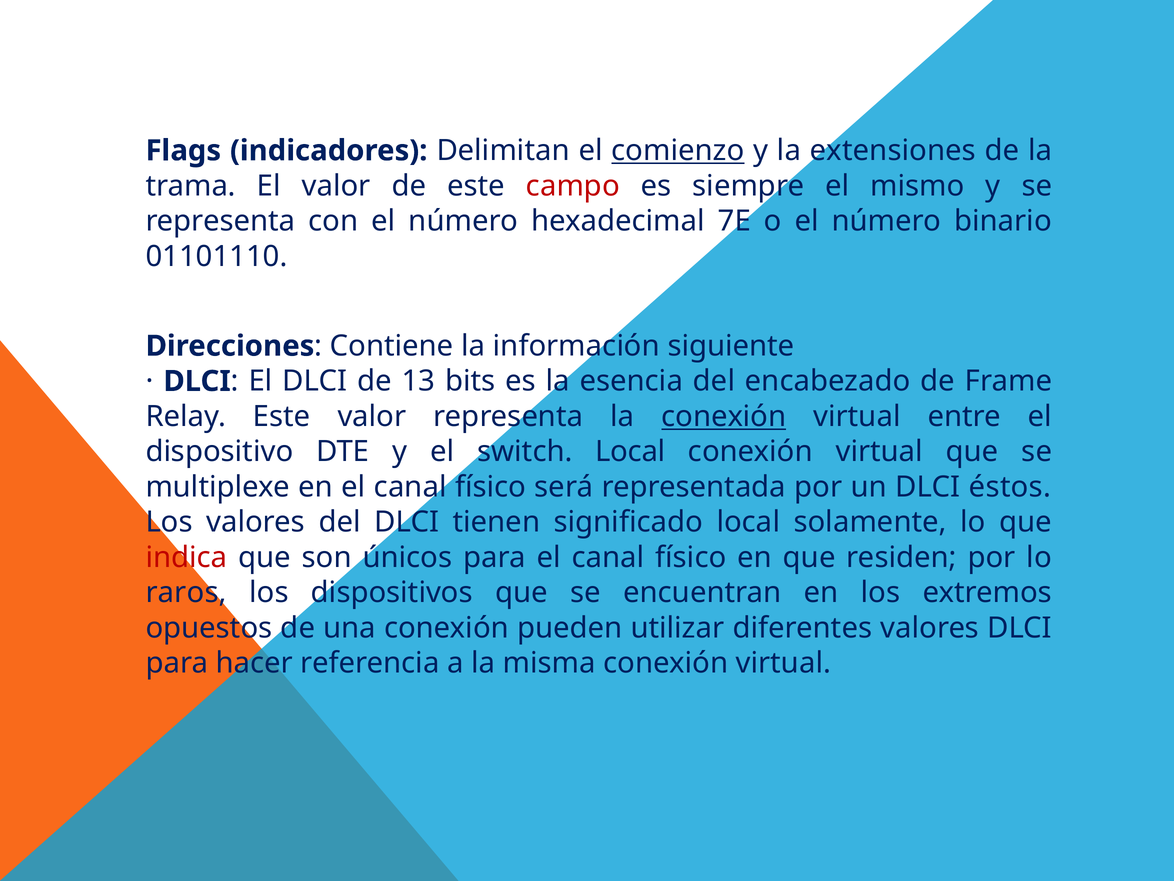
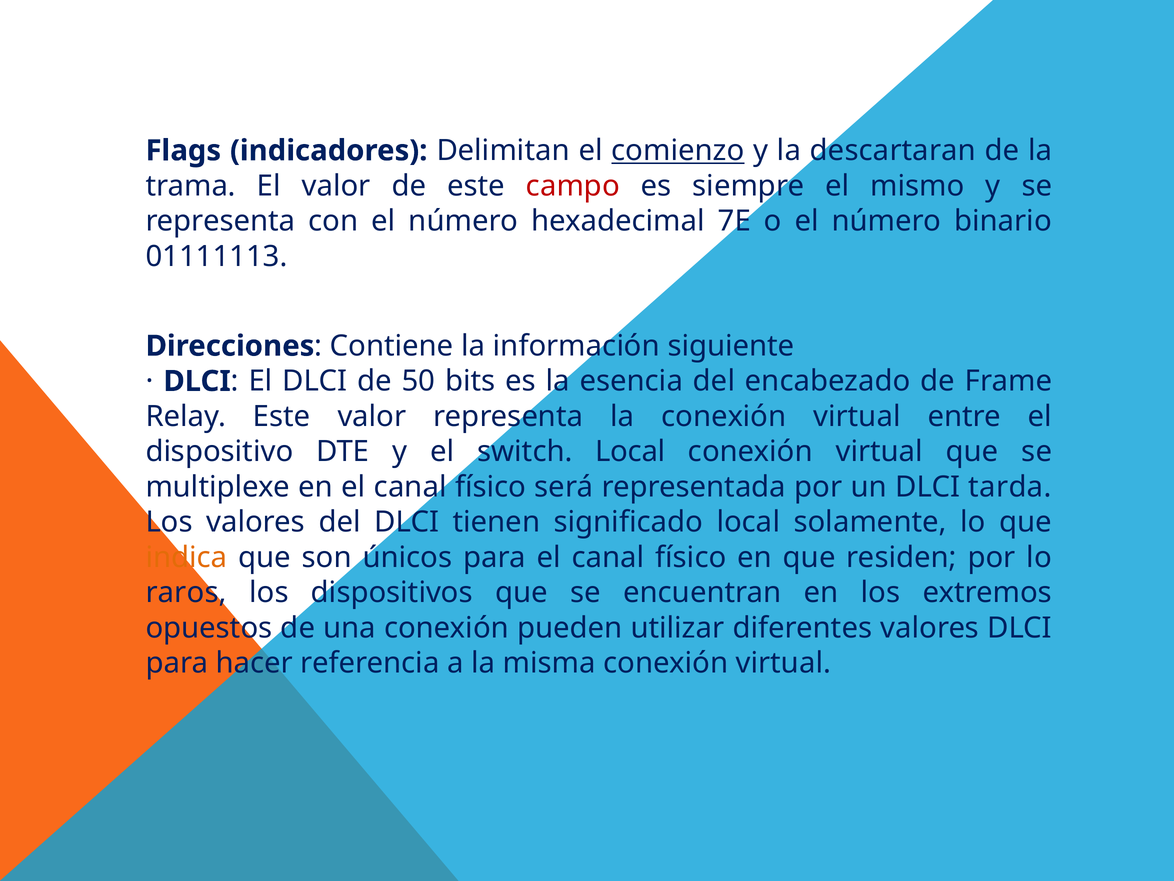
extensiones: extensiones -> descartaran
01101110: 01101110 -> 01111113
13: 13 -> 50
conexión at (724, 416) underline: present -> none
éstos: éstos -> tarda
indica colour: red -> orange
